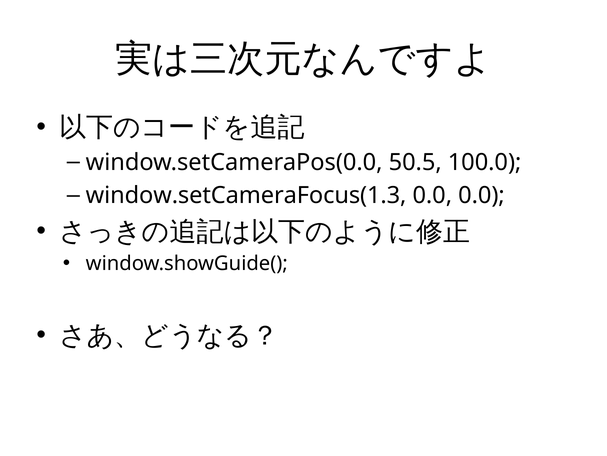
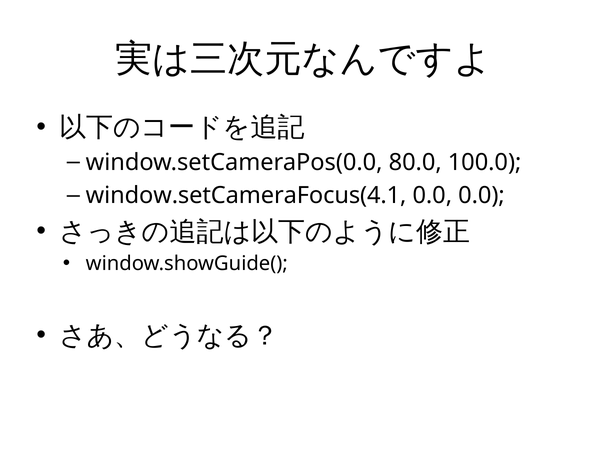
50.5: 50.5 -> 80.0
window.setCameraFocus(1.3: window.setCameraFocus(1.3 -> window.setCameraFocus(4.1
